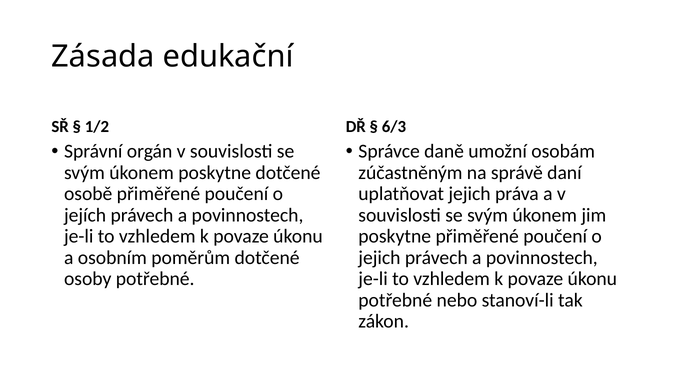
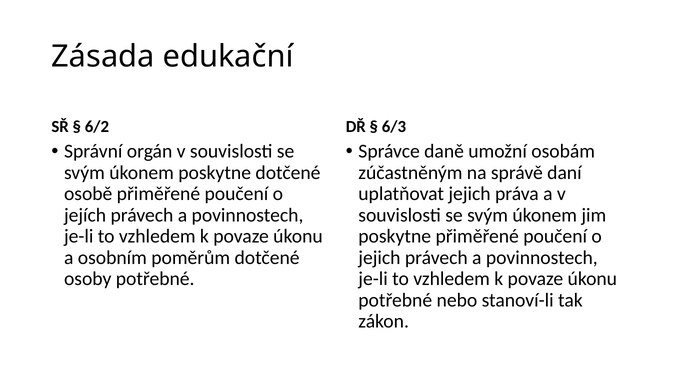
1/2: 1/2 -> 6/2
